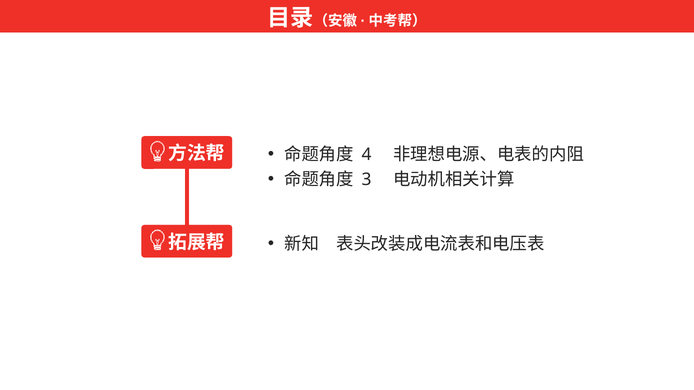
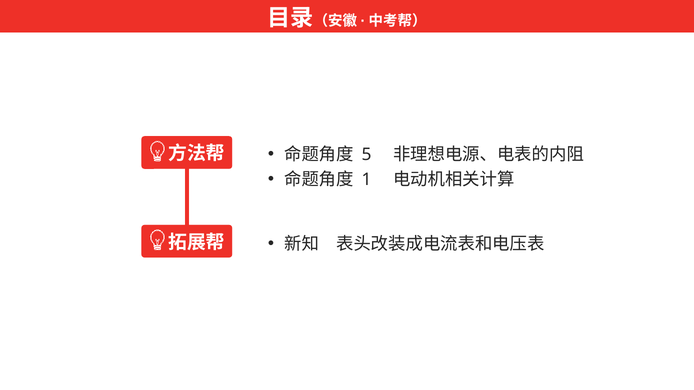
4: 4 -> 5
3: 3 -> 1
